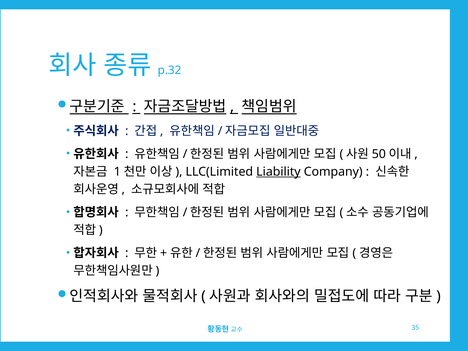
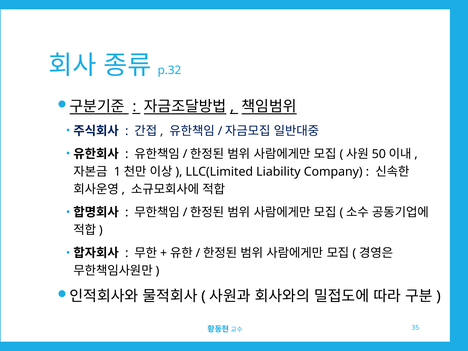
Liability underline: present -> none
